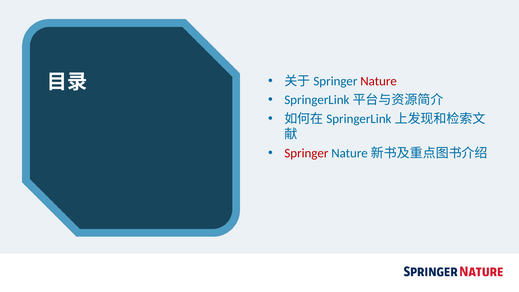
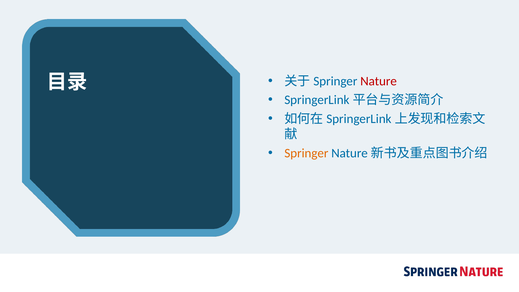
Springer colour: red -> orange
